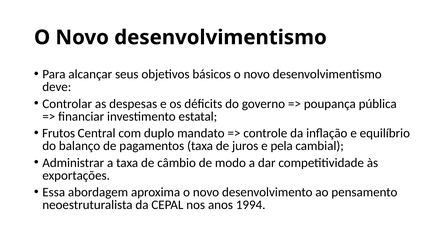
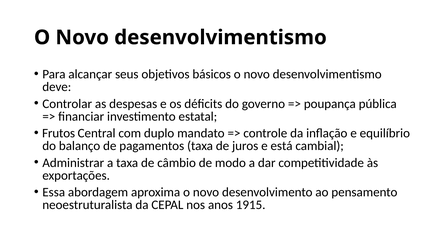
pela: pela -> está
1994: 1994 -> 1915
